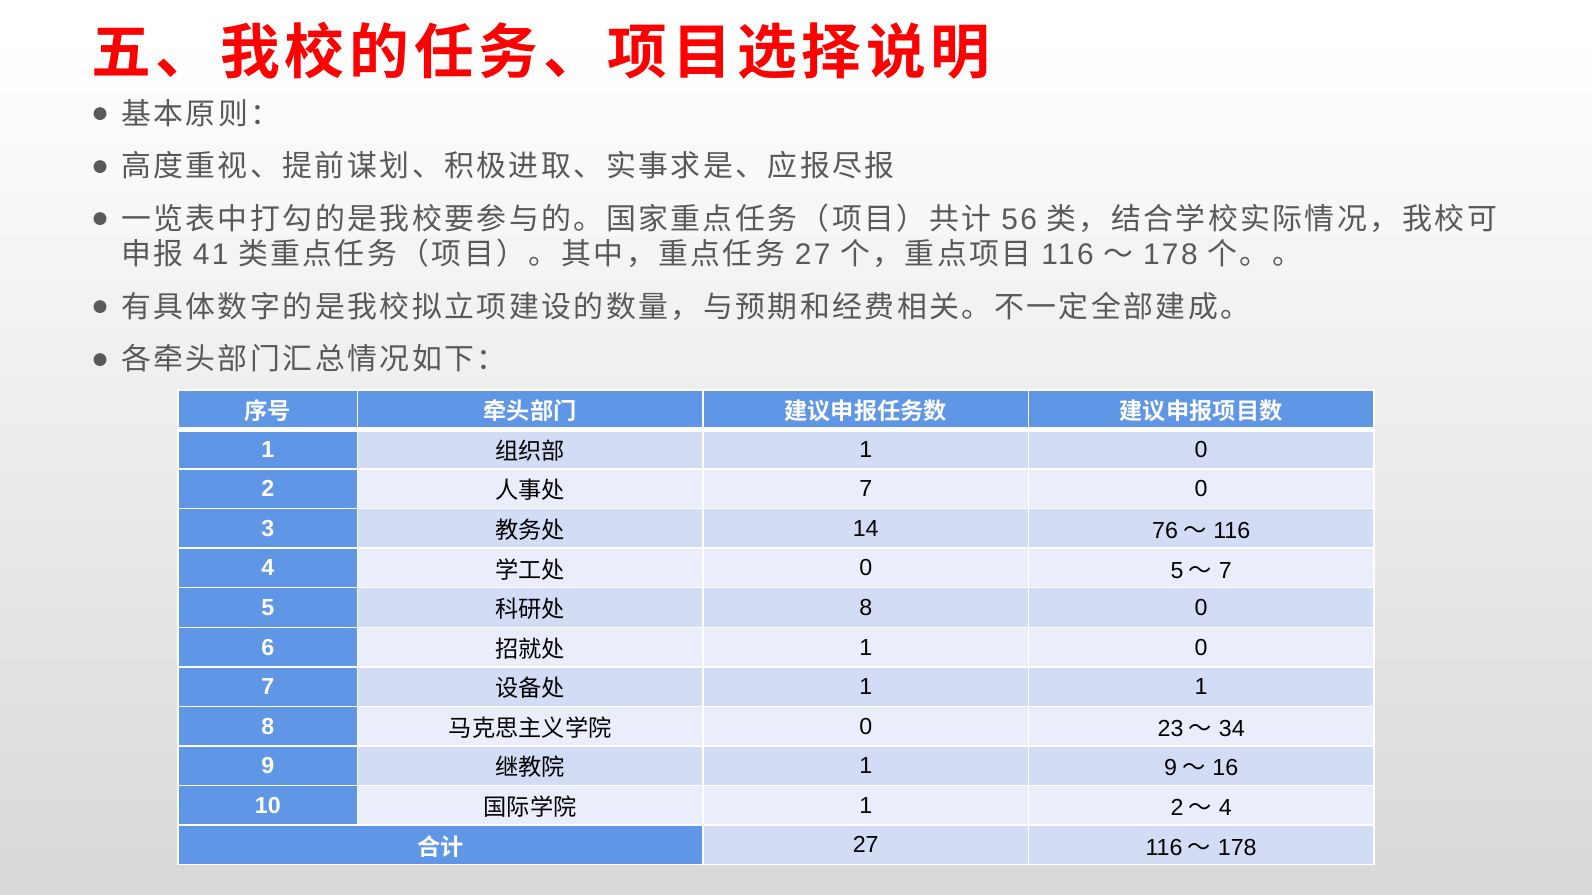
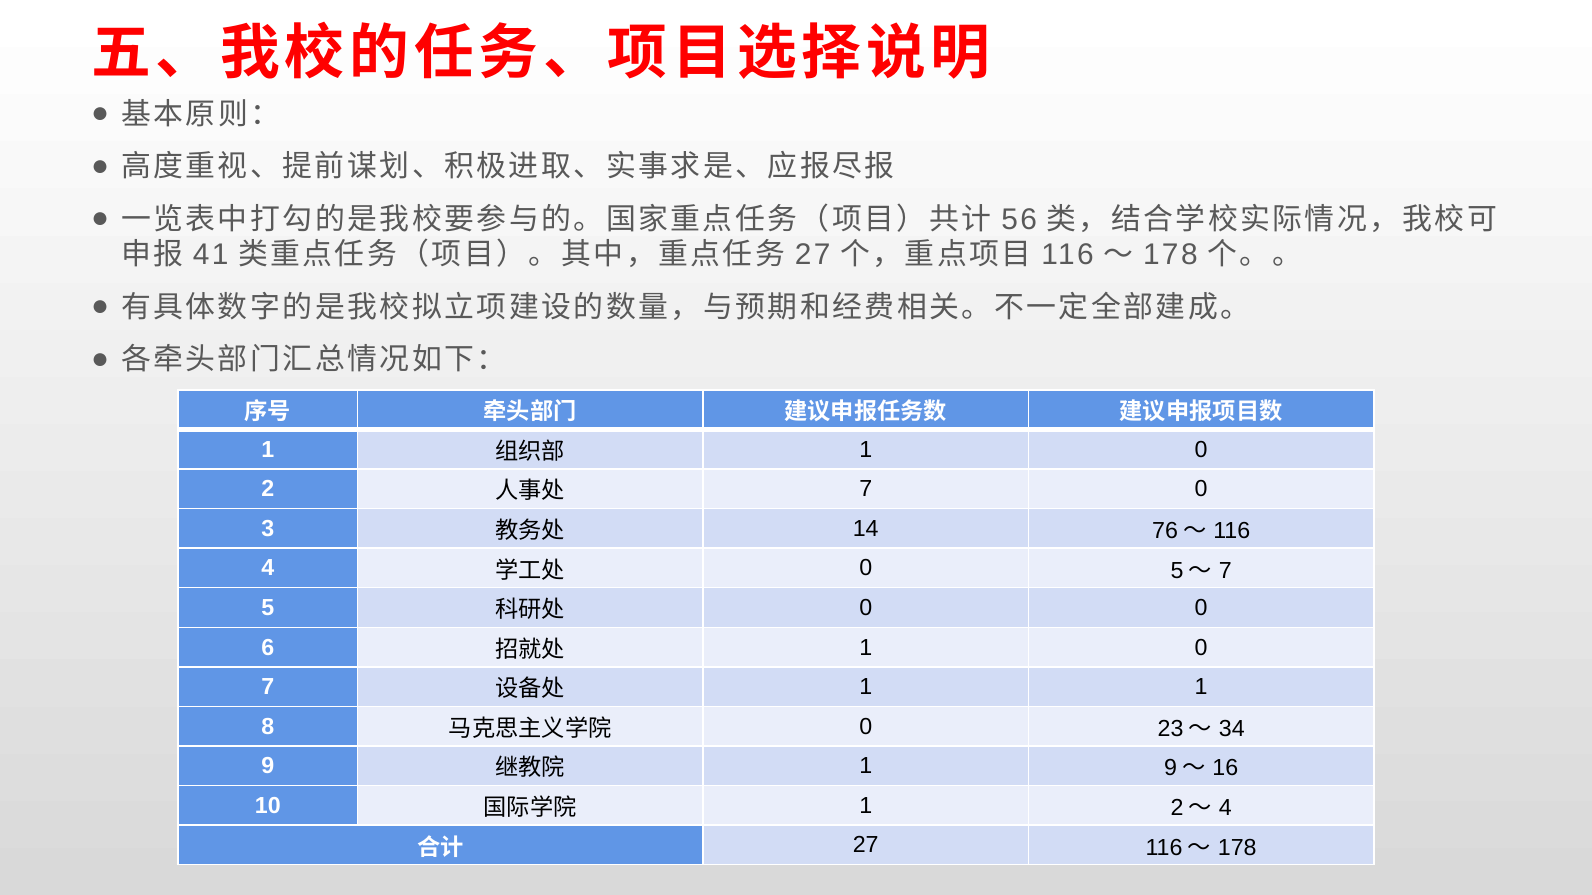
8 at (866, 608): 8 -> 0
